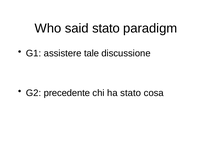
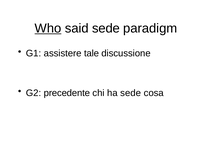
Who underline: none -> present
said stato: stato -> sede
ha stato: stato -> sede
